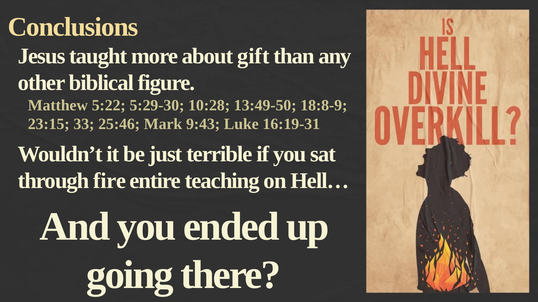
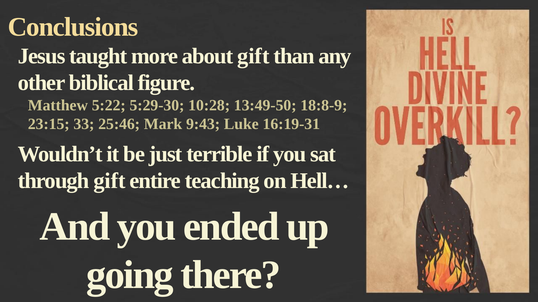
through fire: fire -> gift
